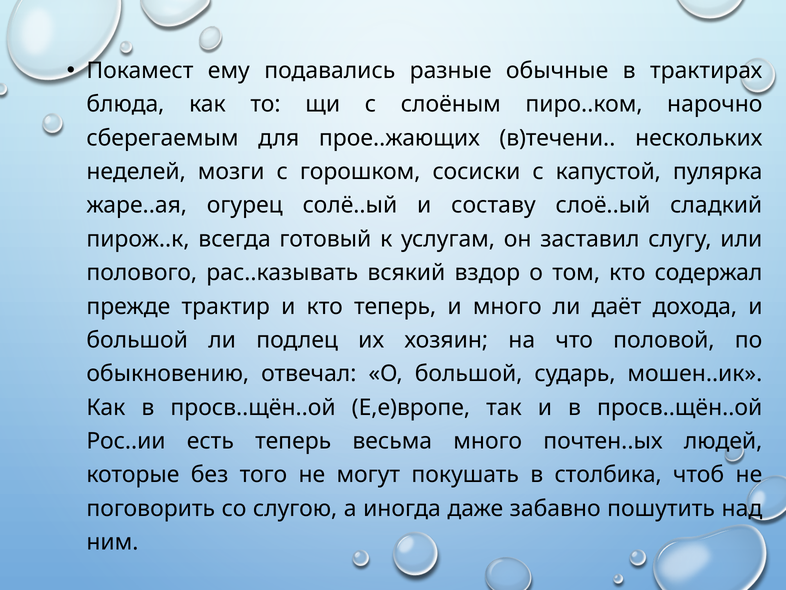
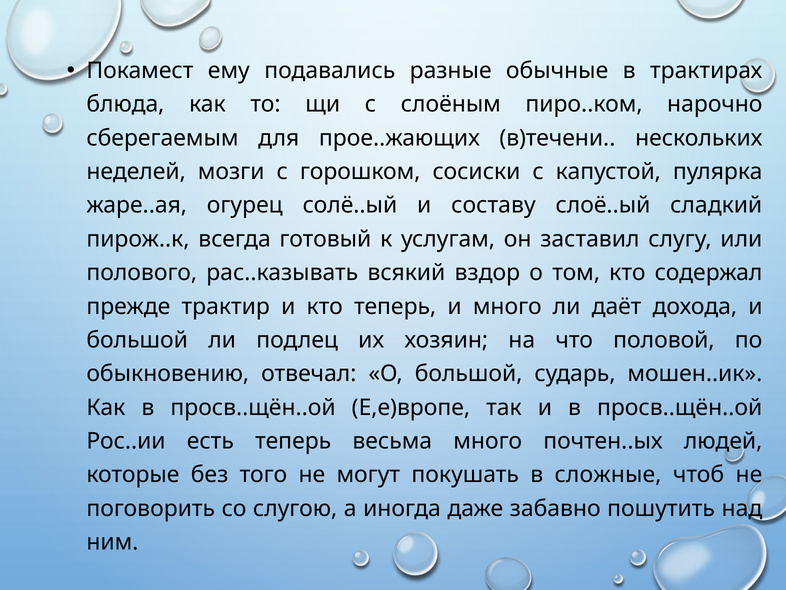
столбика: столбика -> сложные
